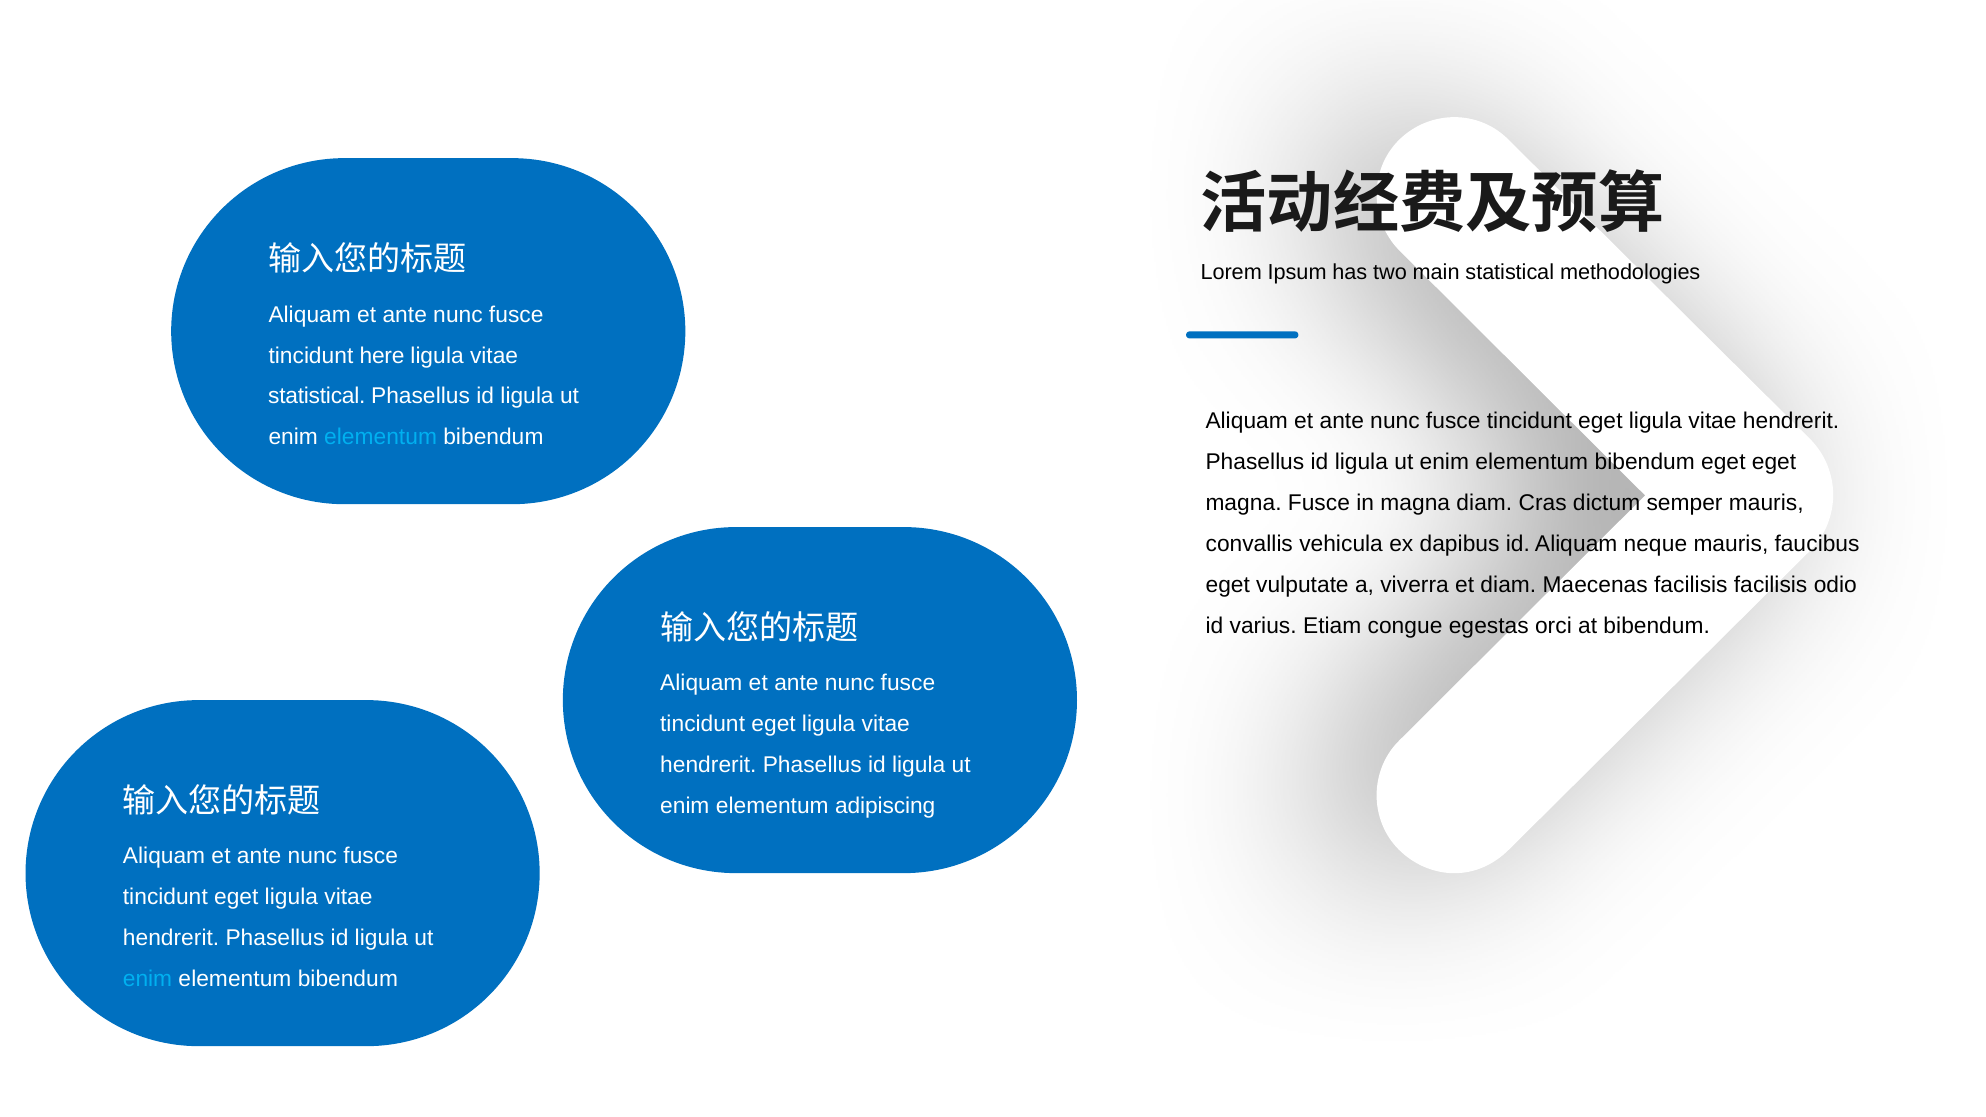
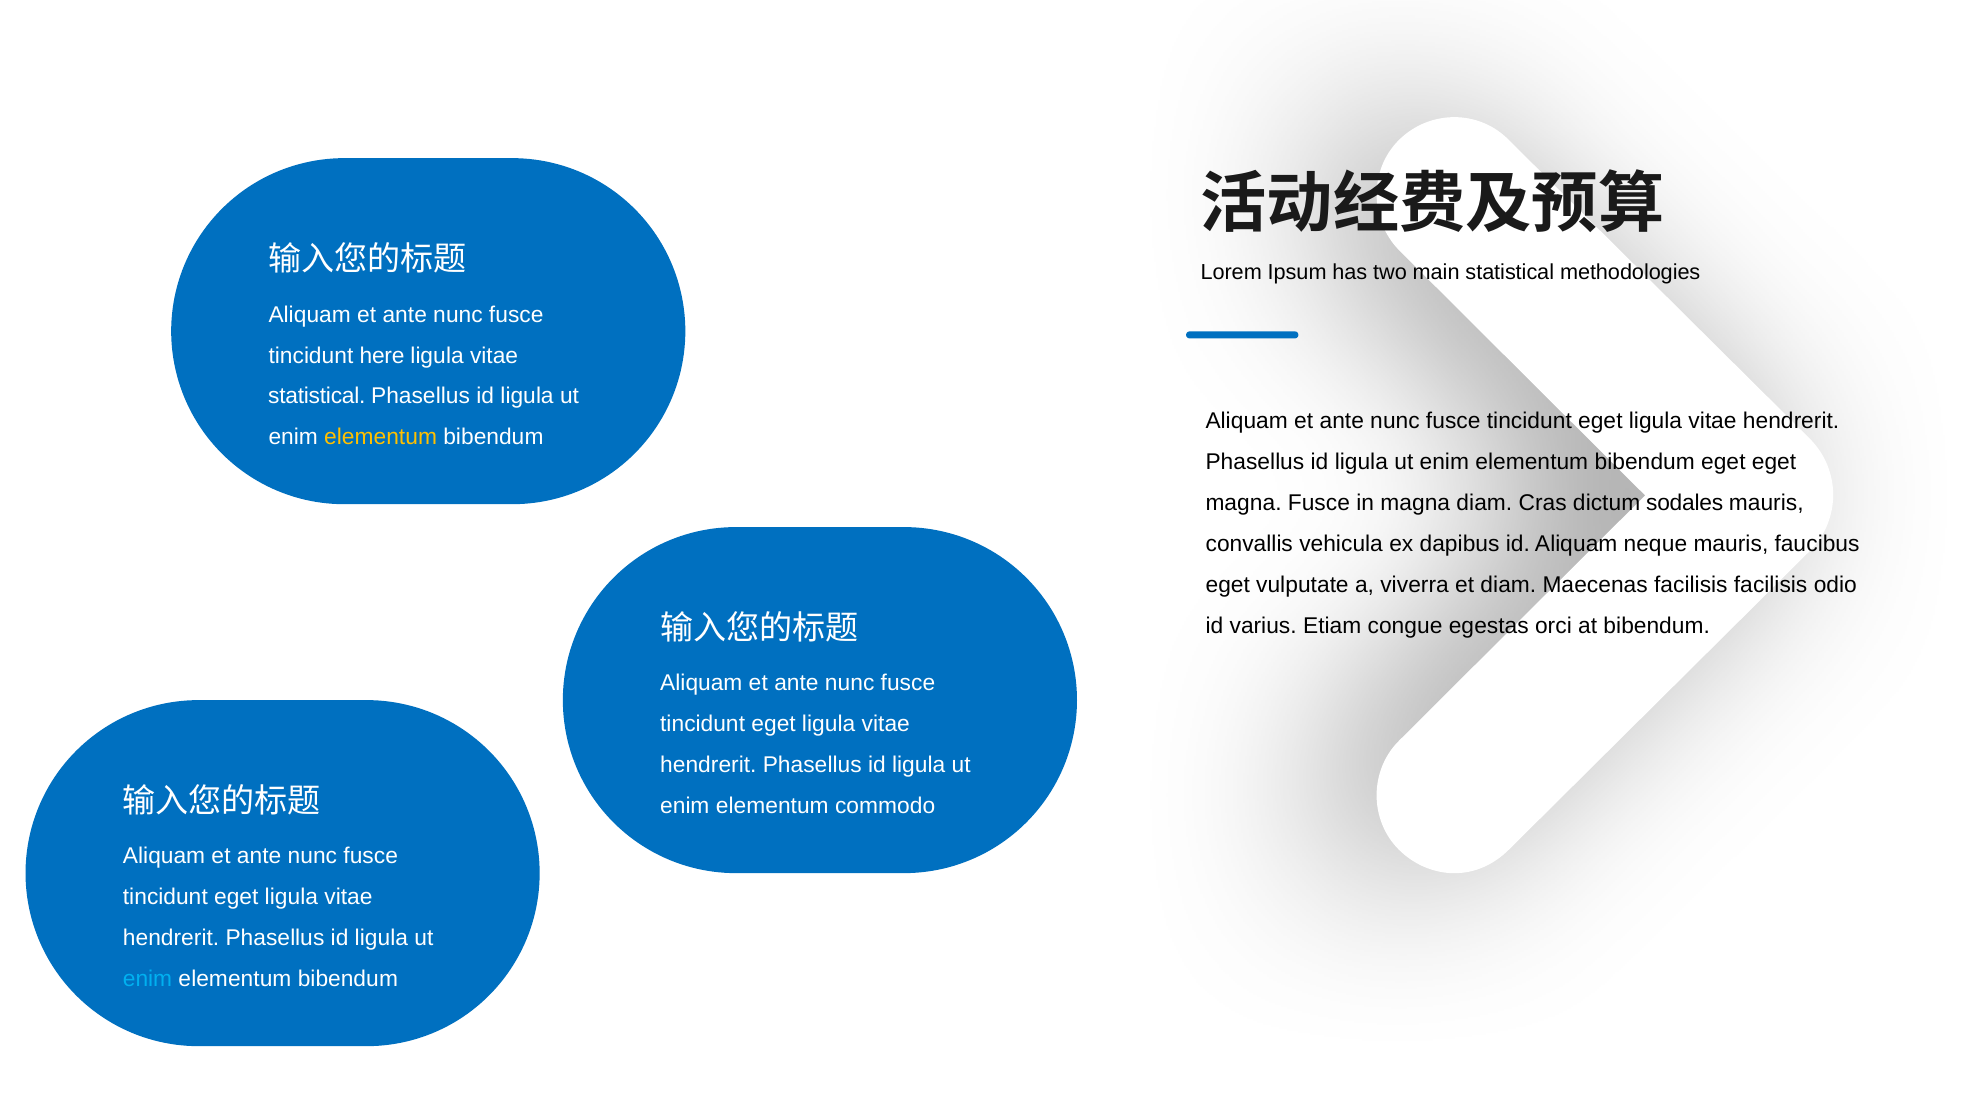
elementum at (381, 438) colour: light blue -> yellow
semper: semper -> sodales
adipiscing: adipiscing -> commodo
